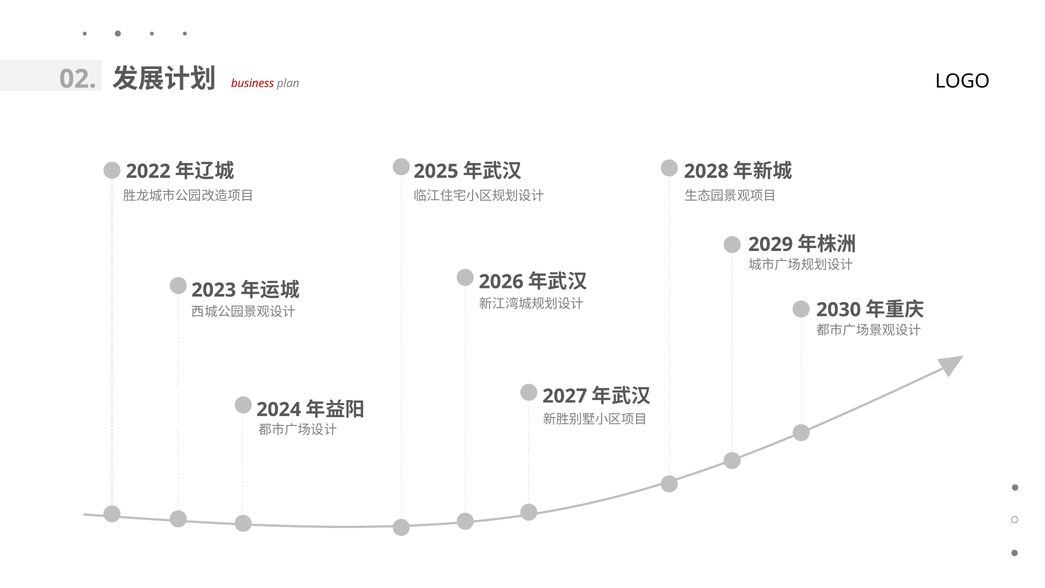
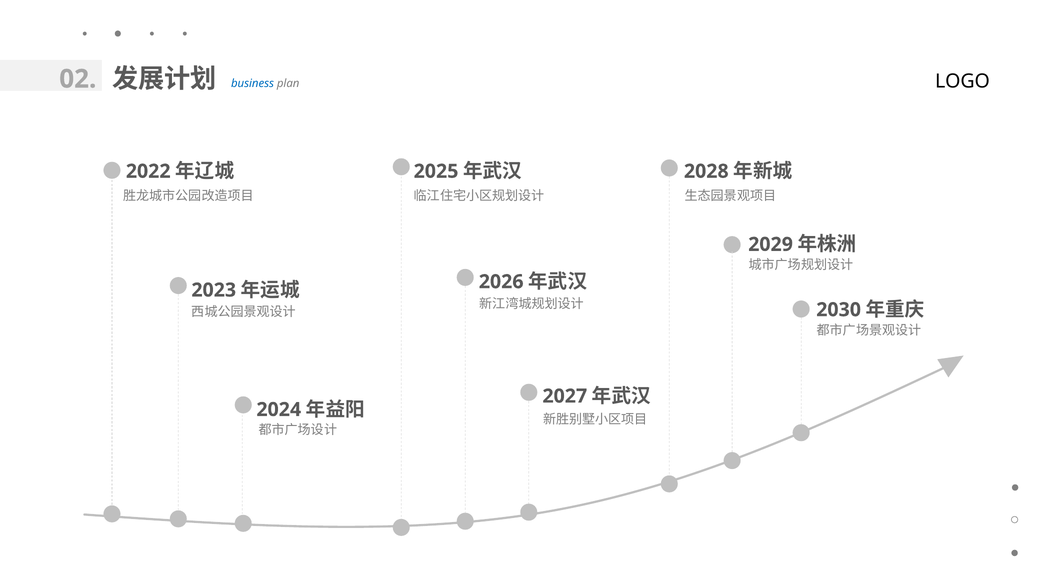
business colour: red -> blue
